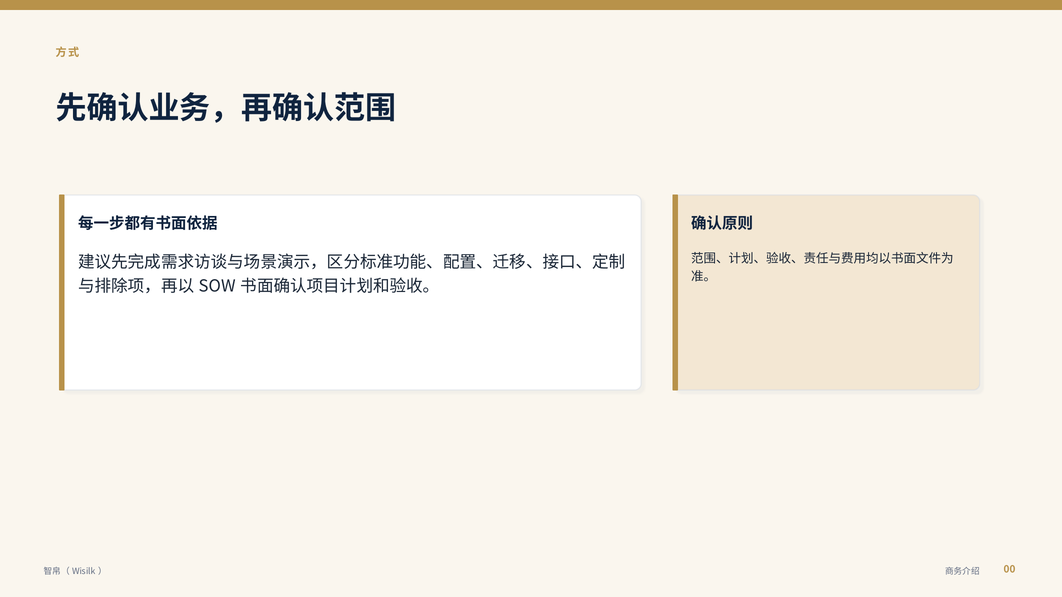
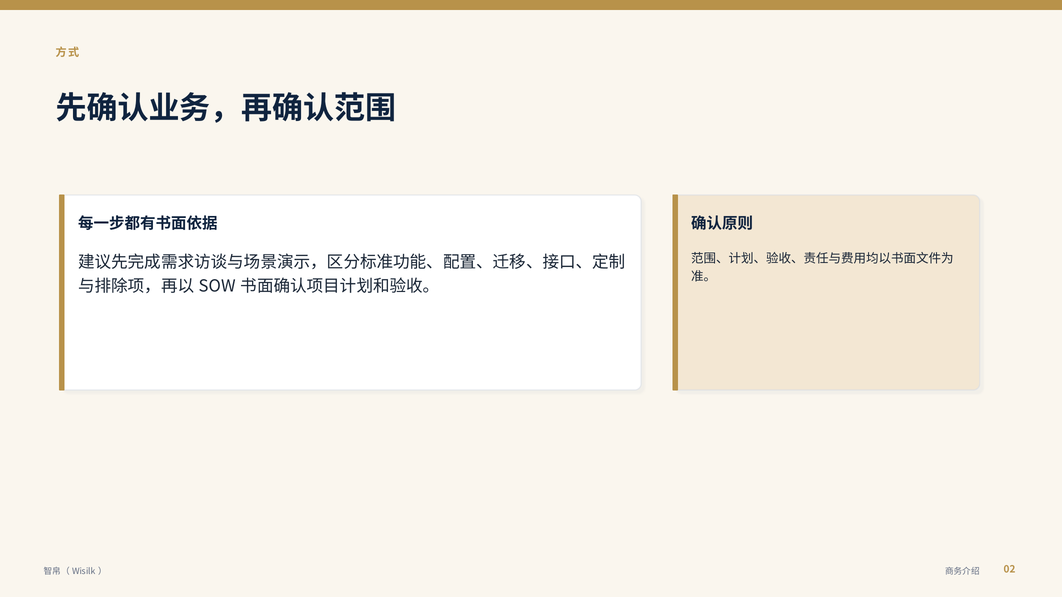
00: 00 -> 02
